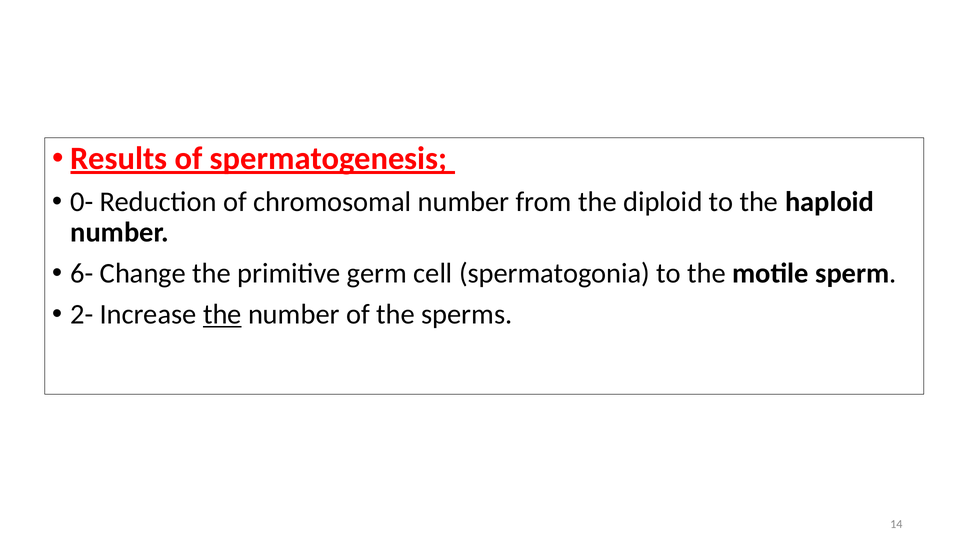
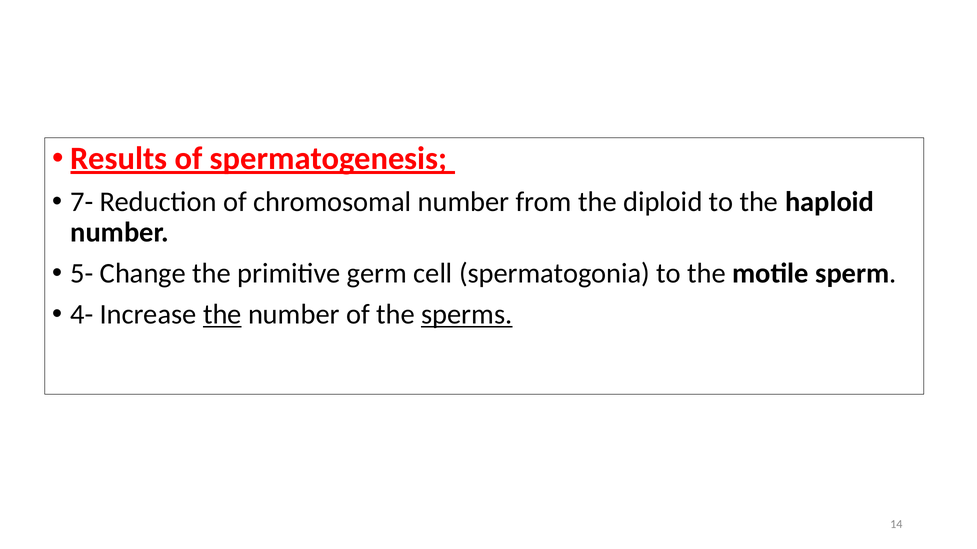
0-: 0- -> 7-
6-: 6- -> 5-
2-: 2- -> 4-
sperms underline: none -> present
